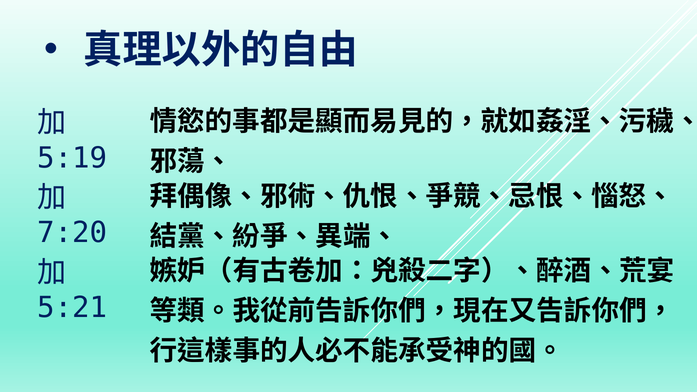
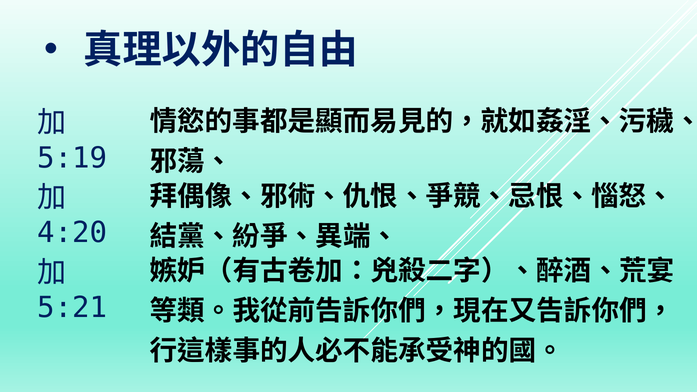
7:20: 7:20 -> 4:20
